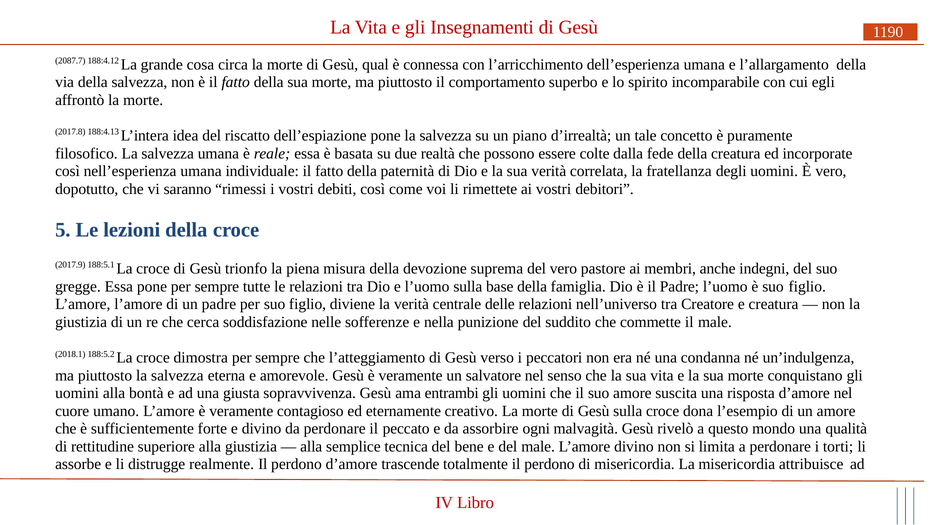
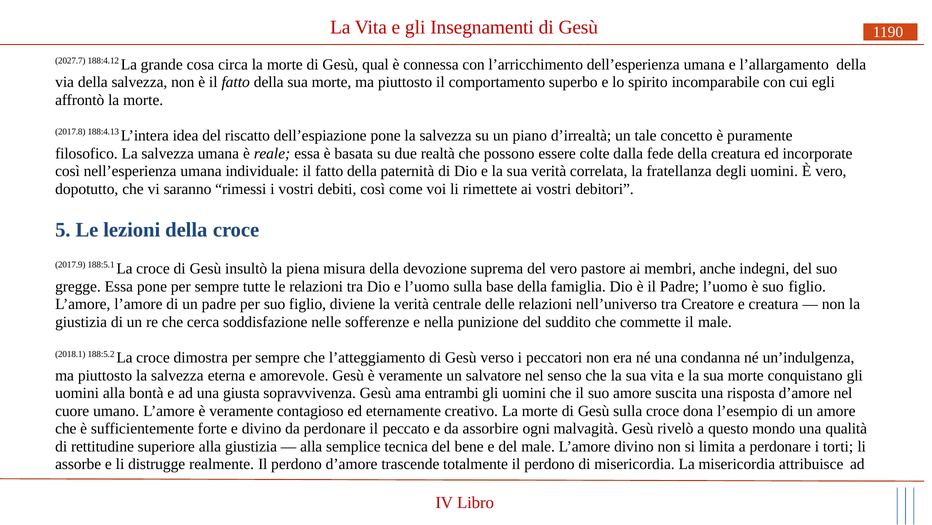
2087.7: 2087.7 -> 2027.7
trionfo: trionfo -> insultò
